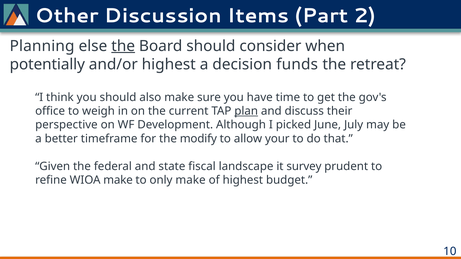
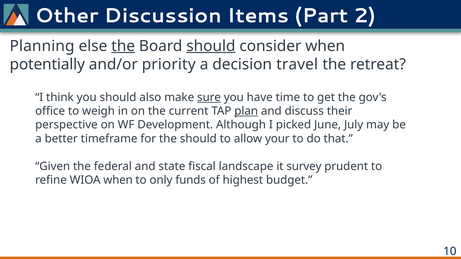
should at (211, 46) underline: none -> present
and/or highest: highest -> priority
funds: funds -> travel
sure underline: none -> present
the modify: modify -> should
WIOA make: make -> when
only make: make -> funds
